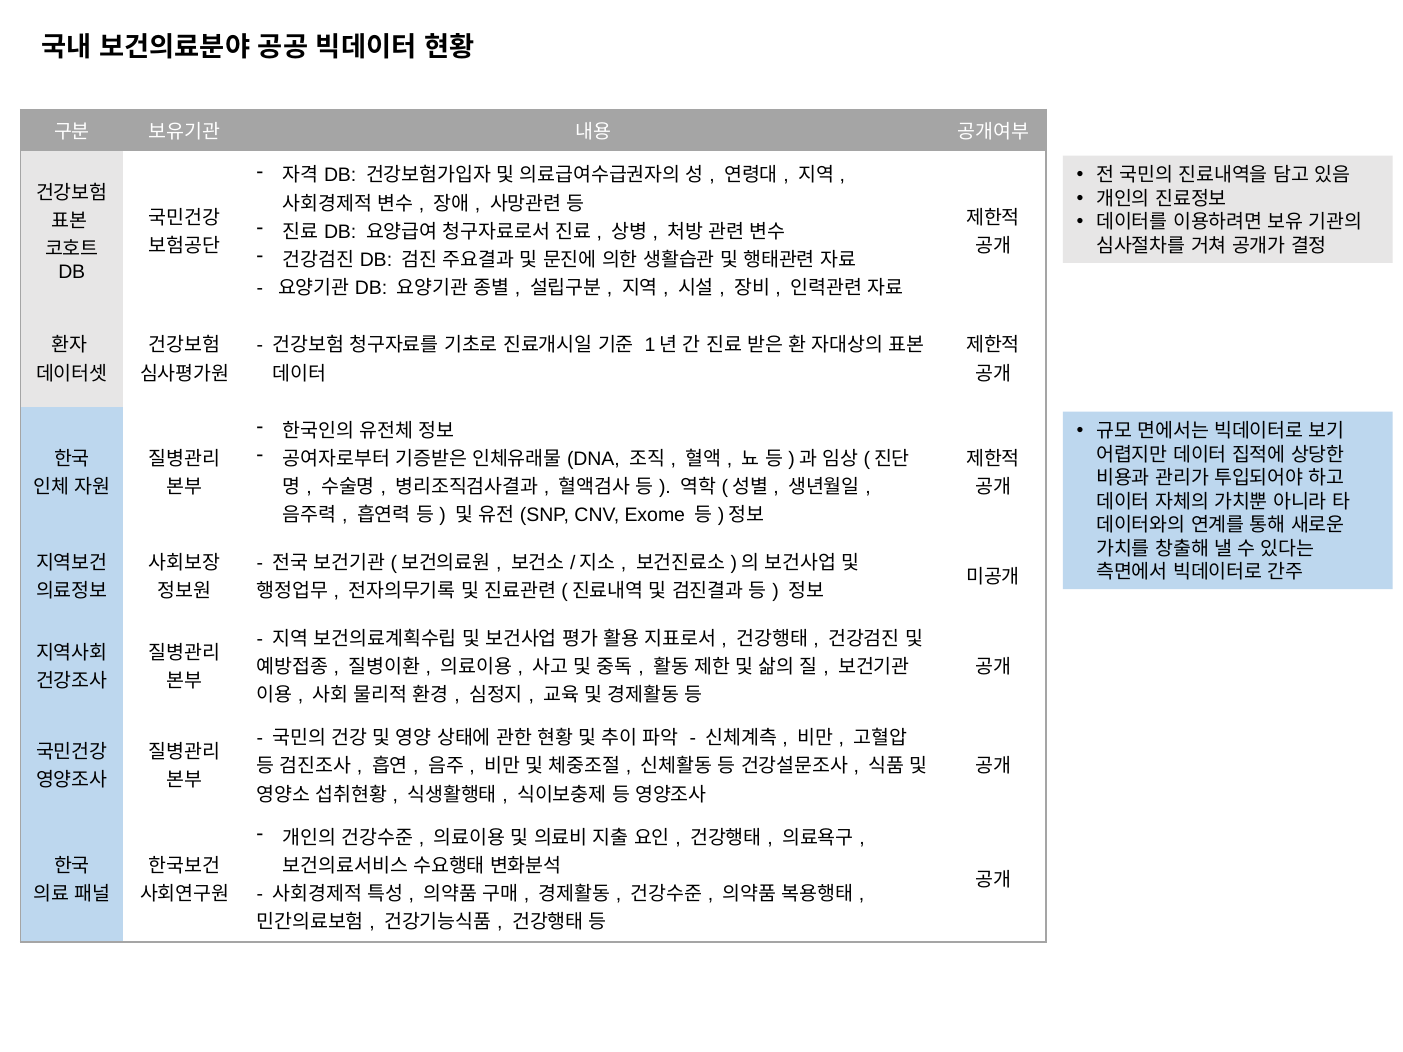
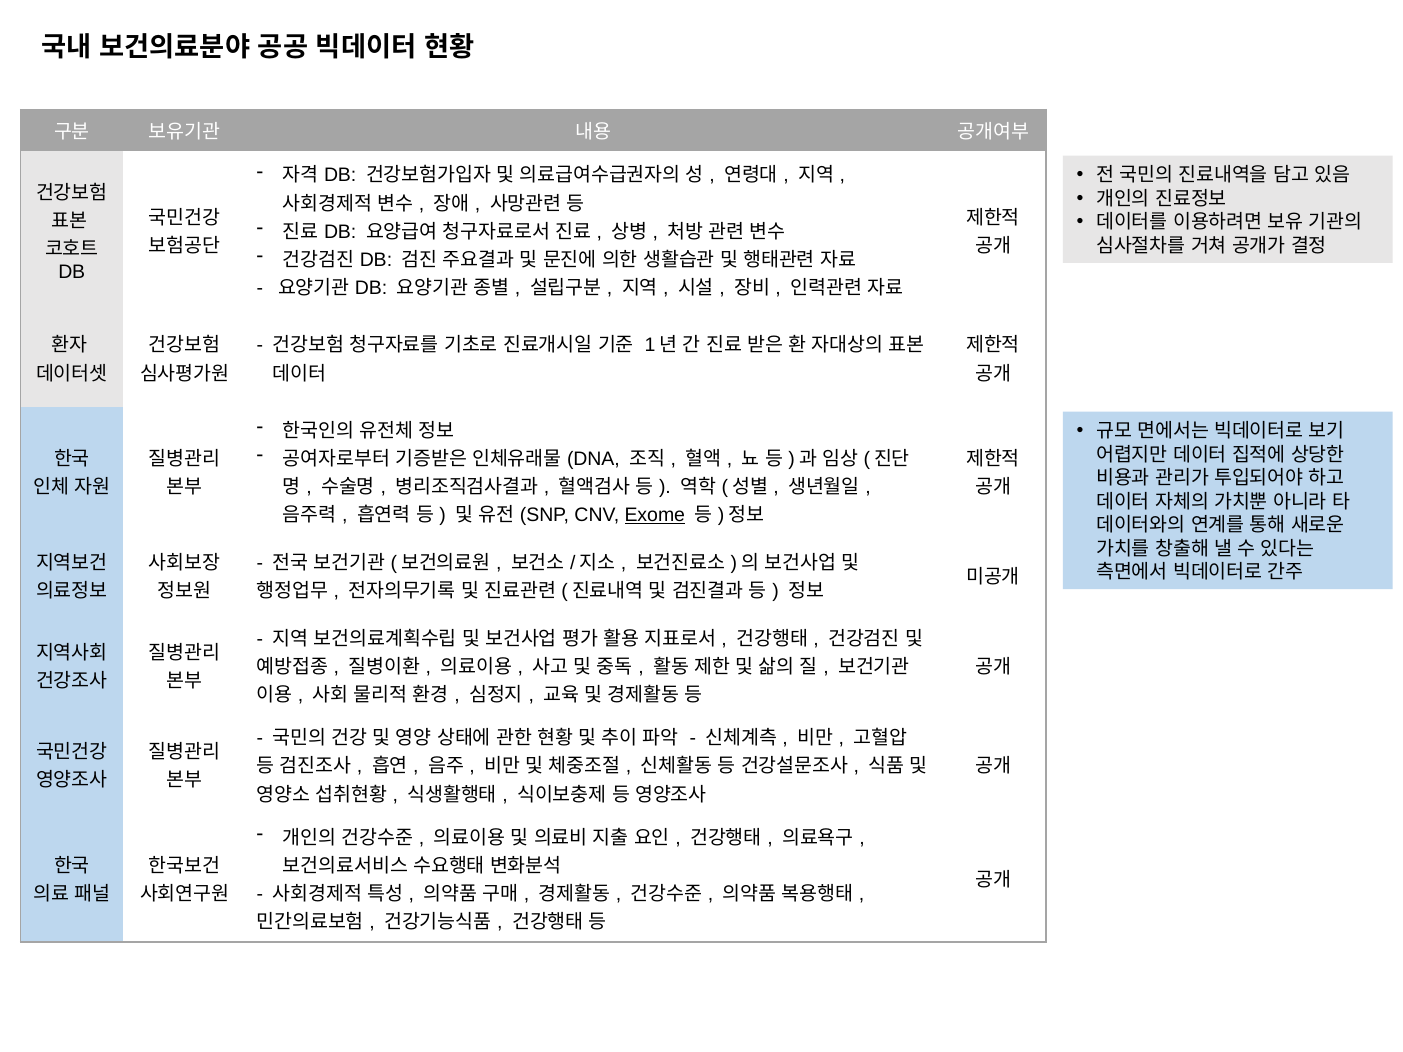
Exome underline: none -> present
